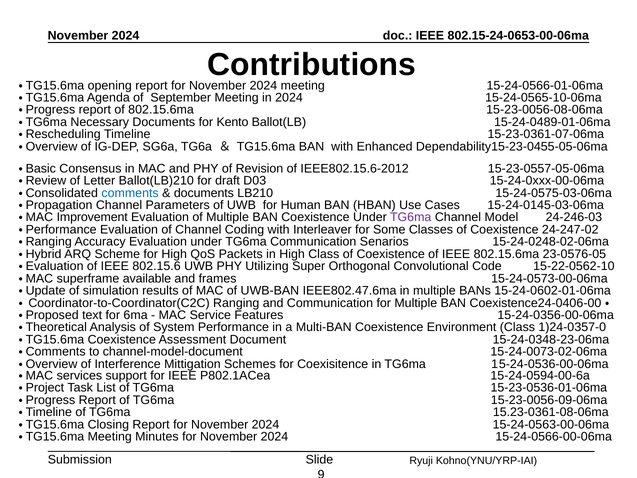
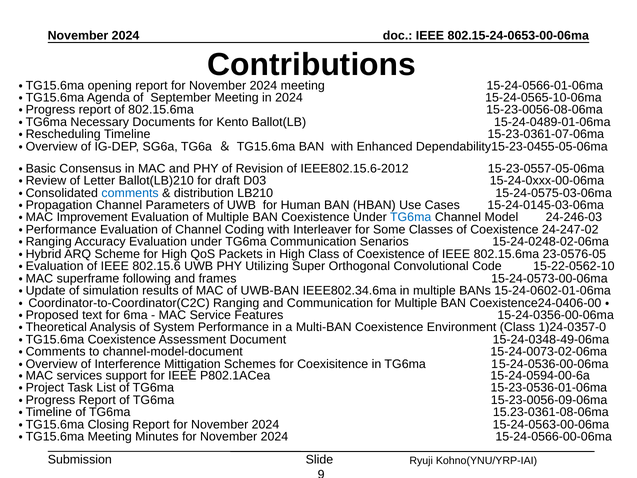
documents at (204, 193): documents -> distribution
TG6ma at (411, 217) colour: purple -> blue
available: available -> following
IEEE802.47.6ma: IEEE802.47.6ma -> IEEE802.34.6ma
15-24-0348-23-06ma: 15-24-0348-23-06ma -> 15-24-0348-49-06ma
